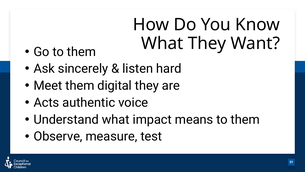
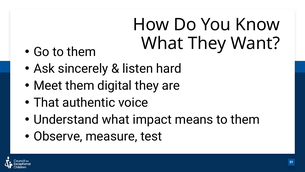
Acts: Acts -> That
